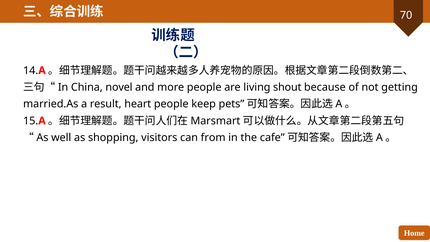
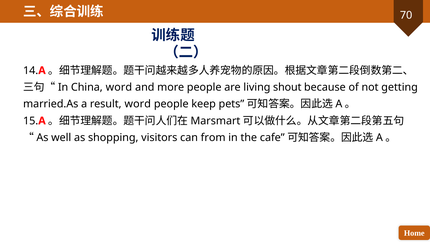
China novel: novel -> word
result heart: heart -> word
